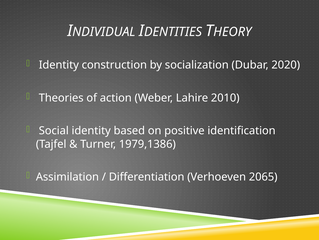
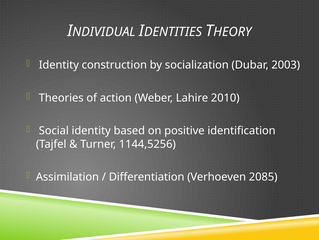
2020: 2020 -> 2003
1979,1386: 1979,1386 -> 1144,5256
2065: 2065 -> 2085
